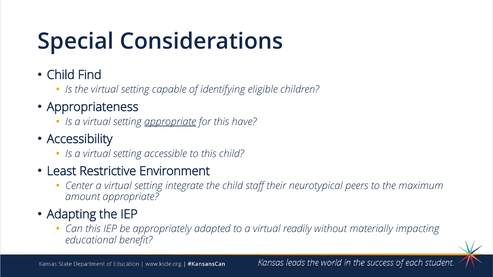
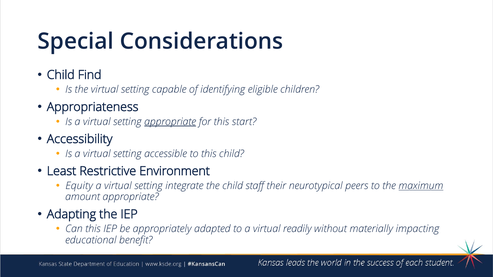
have: have -> start
Center: Center -> Equity
maximum underline: none -> present
